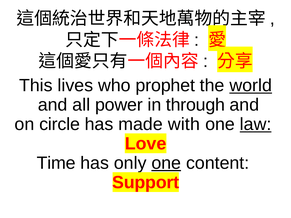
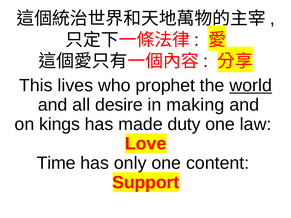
power: power -> desire
through: through -> making
circle: circle -> kings
with: with -> duty
law underline: present -> none
one at (166, 163) underline: present -> none
